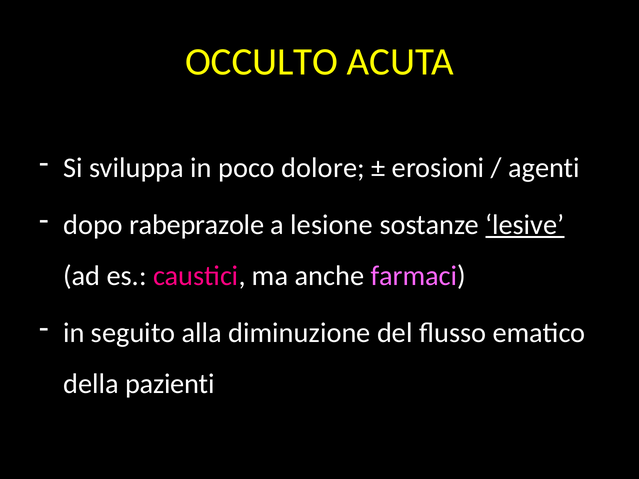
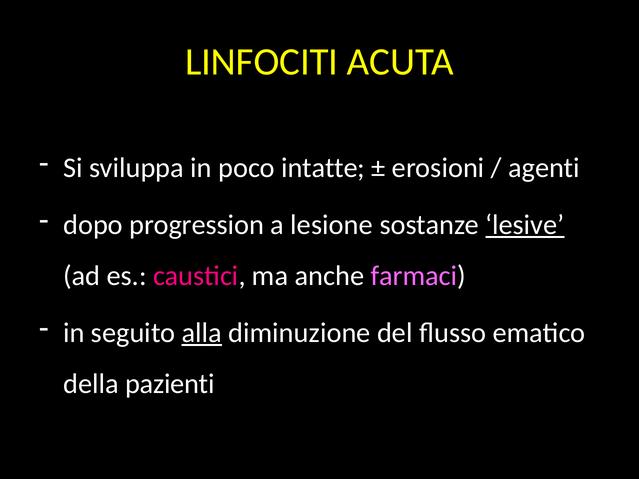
OCCULTO: OCCULTO -> LINFOCITI
dolore: dolore -> intatte
rabeprazole: rabeprazole -> progression
alla underline: none -> present
